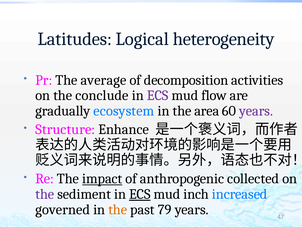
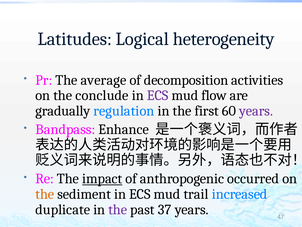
ecosystem: ecosystem -> regulation
area: area -> first
Structure: Structure -> Bandpass
collected: collected -> occurred
the at (45, 194) colour: purple -> orange
ECS at (140, 194) underline: present -> none
inch: inch -> trail
governed: governed -> duplicate
the at (118, 209) colour: orange -> purple
79: 79 -> 37
